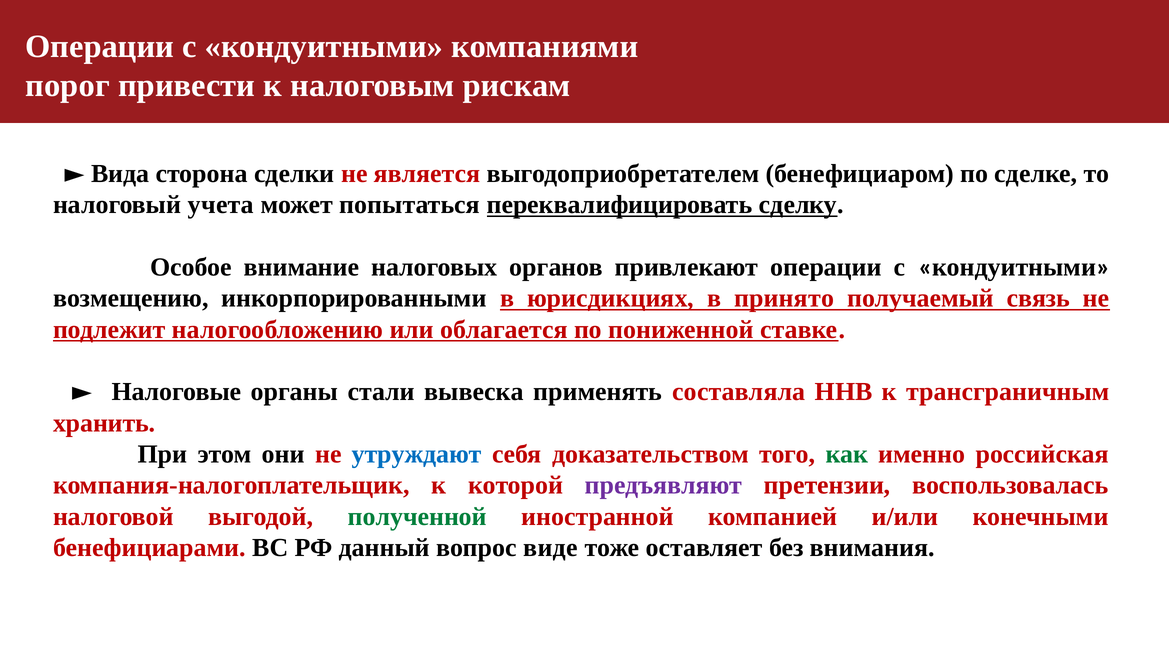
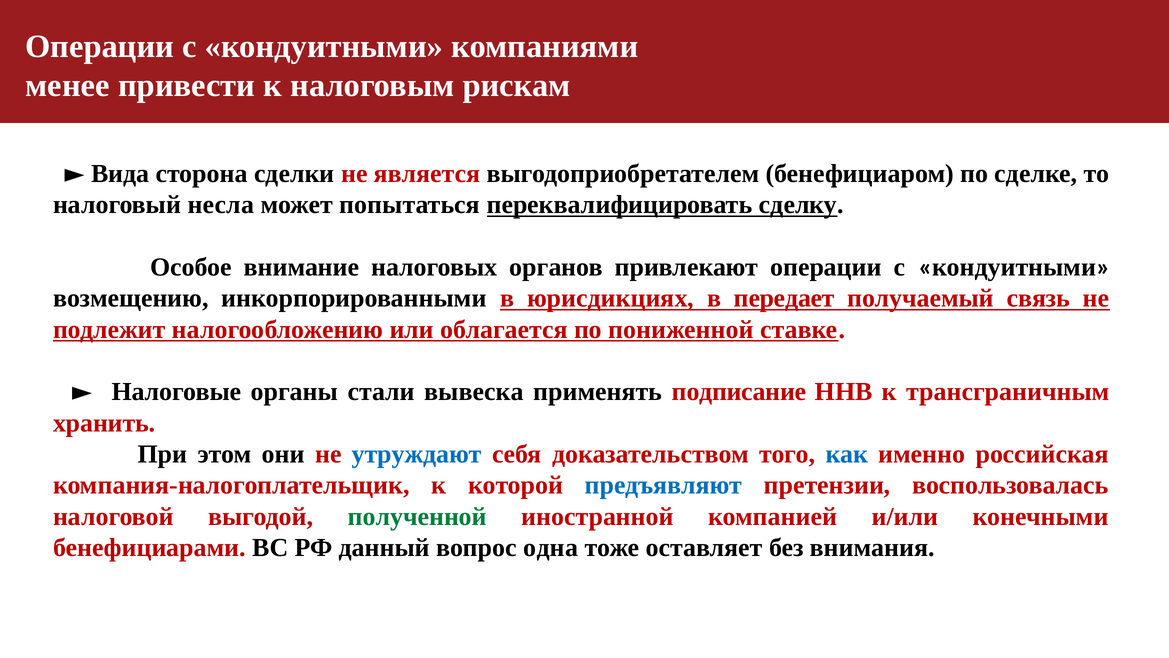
порог: порог -> менее
учета: учета -> несла
принято: принято -> передает
составляла: составляла -> подписание
как colour: green -> blue
предъявляют colour: purple -> blue
виде: виде -> одна
